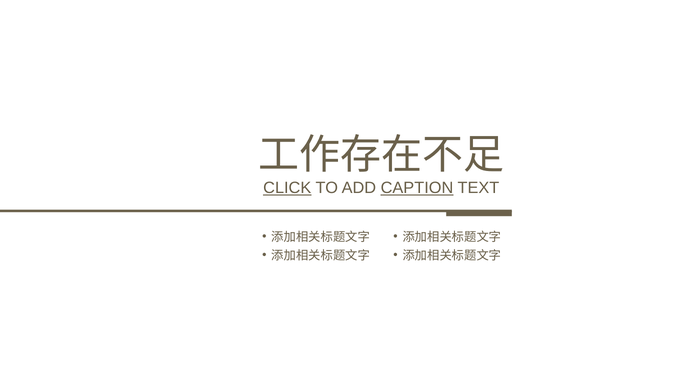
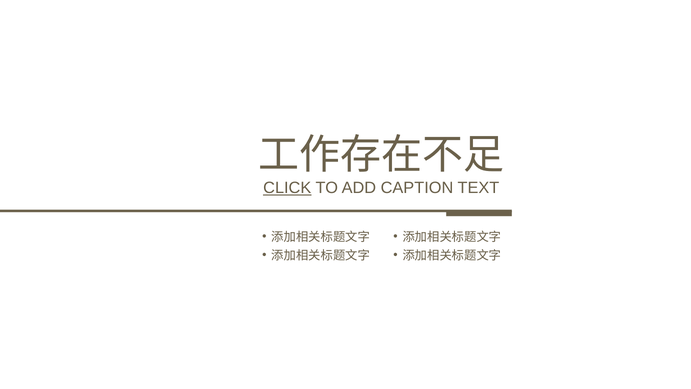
CAPTION underline: present -> none
